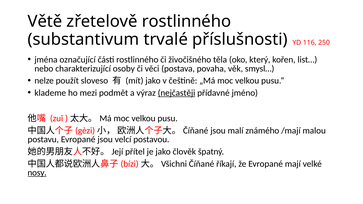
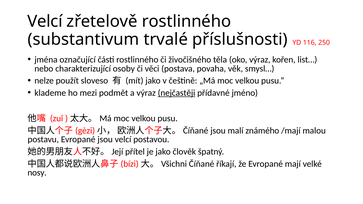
Větě at (45, 22): Větě -> Velcí
oko který: který -> výraz
nosy underline: present -> none
